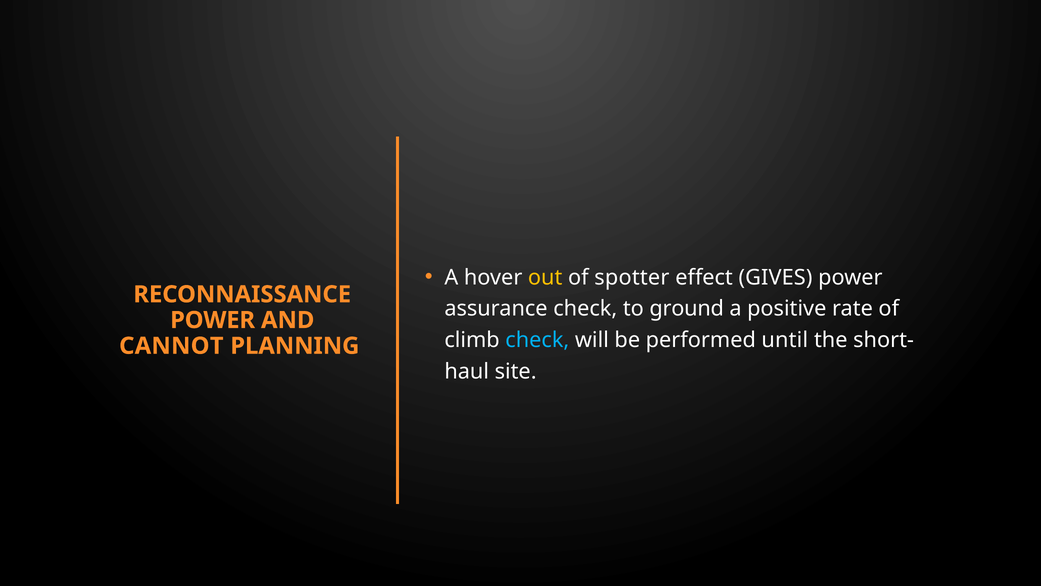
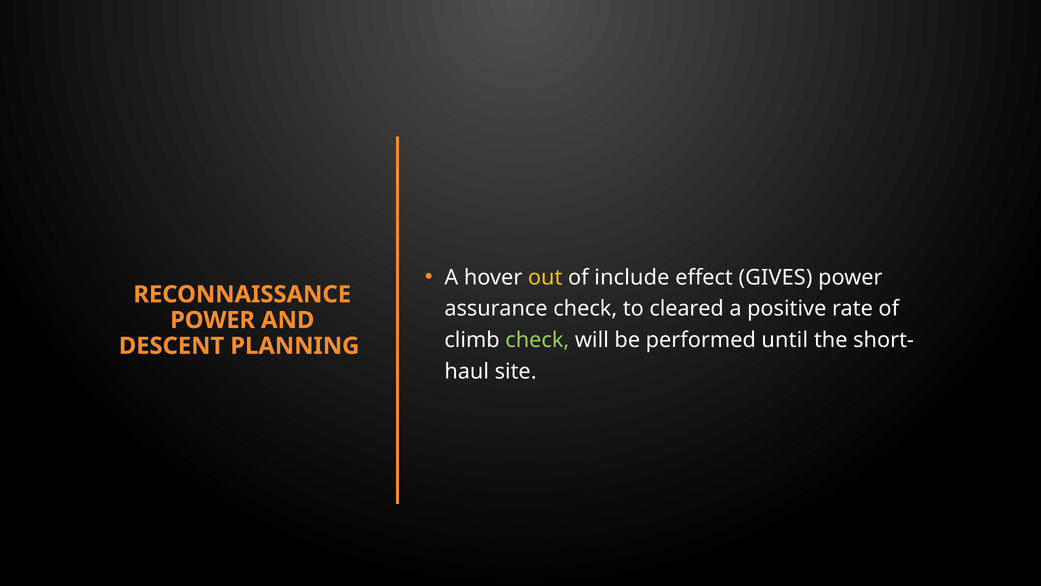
spotter: spotter -> include
ground: ground -> cleared
check at (537, 340) colour: light blue -> light green
CANNOT: CANNOT -> DESCENT
